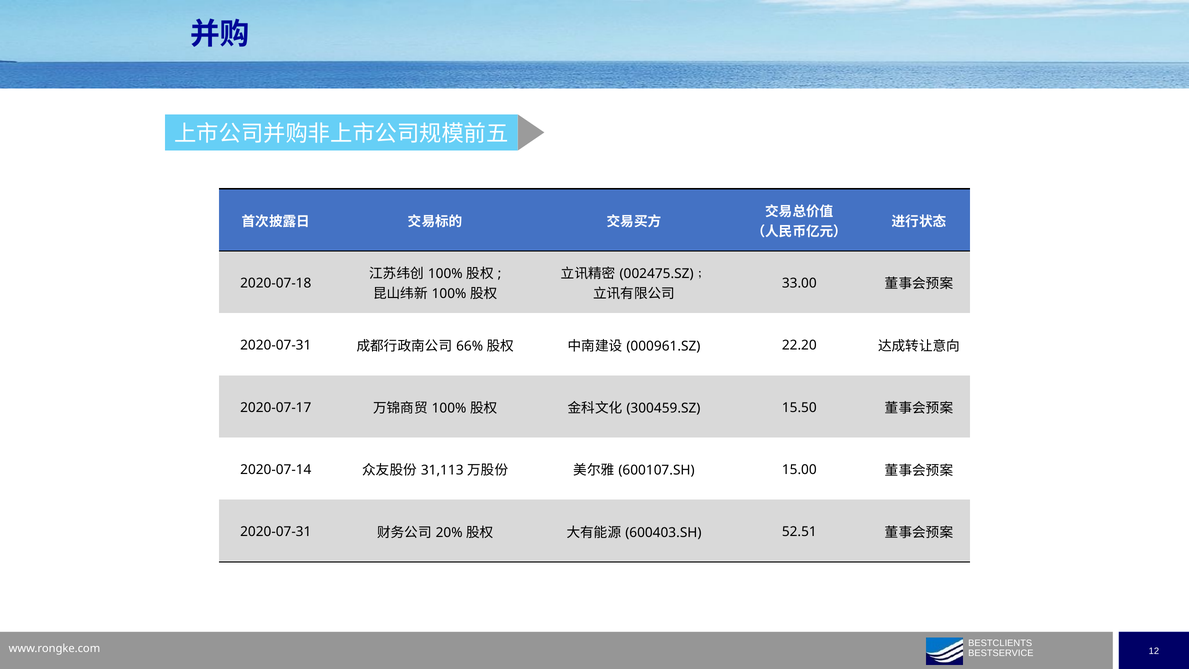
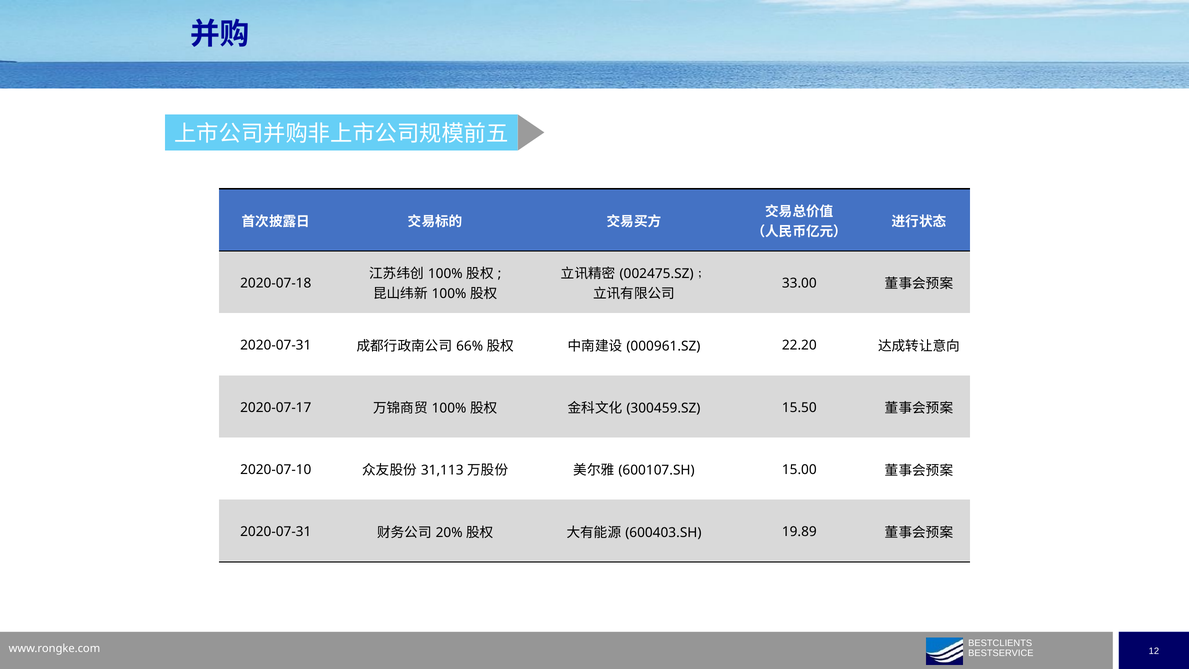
2020-07-14: 2020-07-14 -> 2020-07-10
52.51: 52.51 -> 19.89
